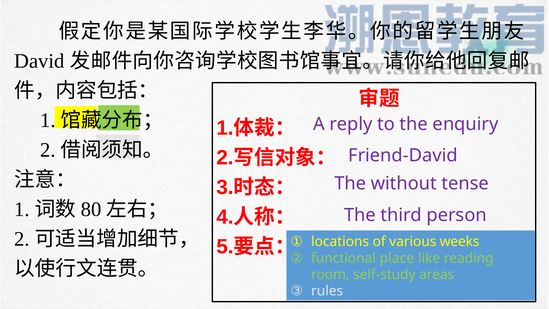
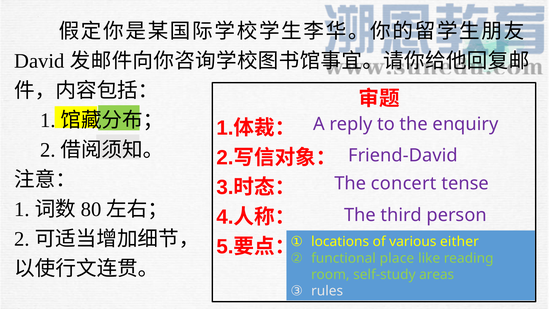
without: without -> concert
weeks: weeks -> either
